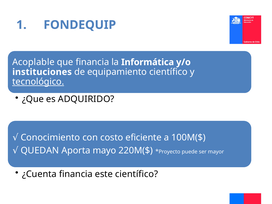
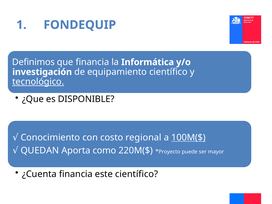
Acoplable: Acoplable -> Definimos
instituciones: instituciones -> investigación
ADQUIRIDO: ADQUIRIDO -> DISPONIBLE
eficiente: eficiente -> regional
100M($ underline: none -> present
mayo: mayo -> como
